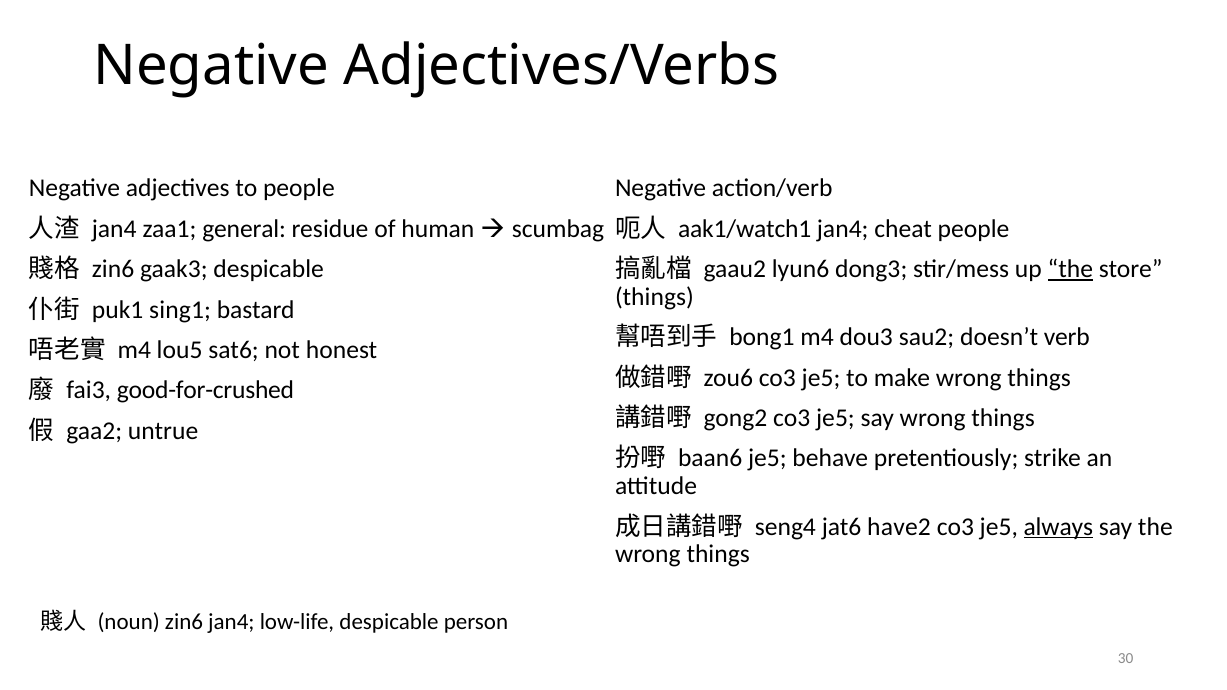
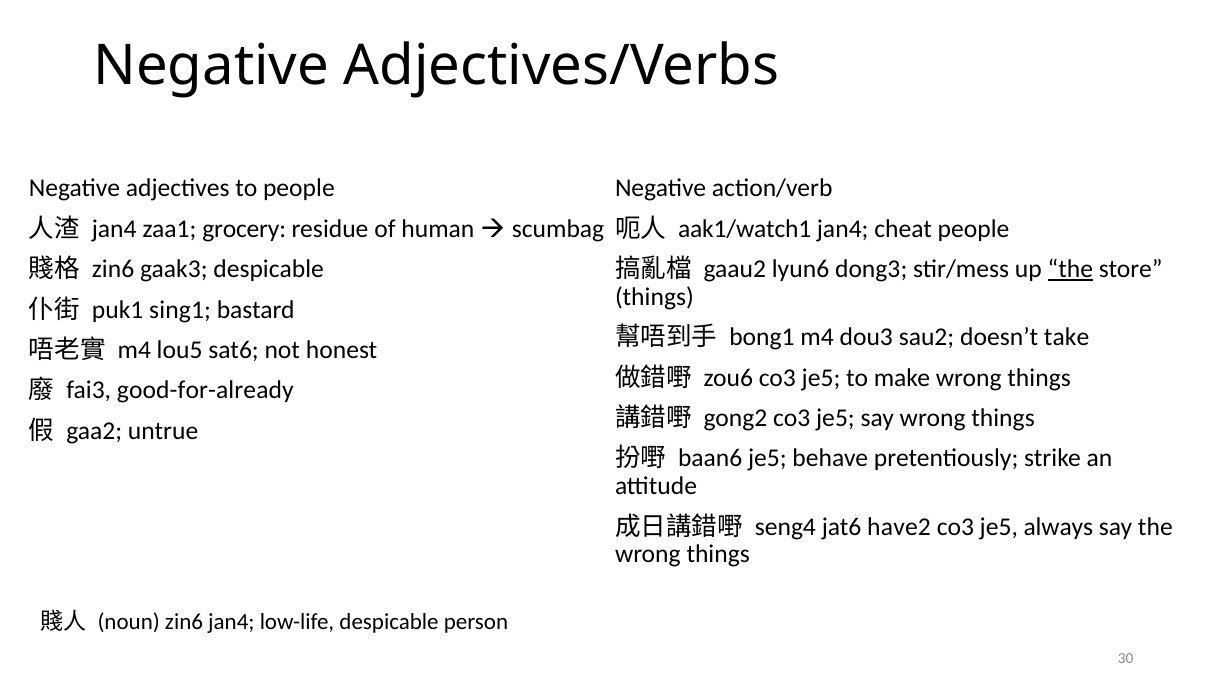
general: general -> grocery
verb: verb -> take
good-for-crushed: good-for-crushed -> good-for-already
always underline: present -> none
